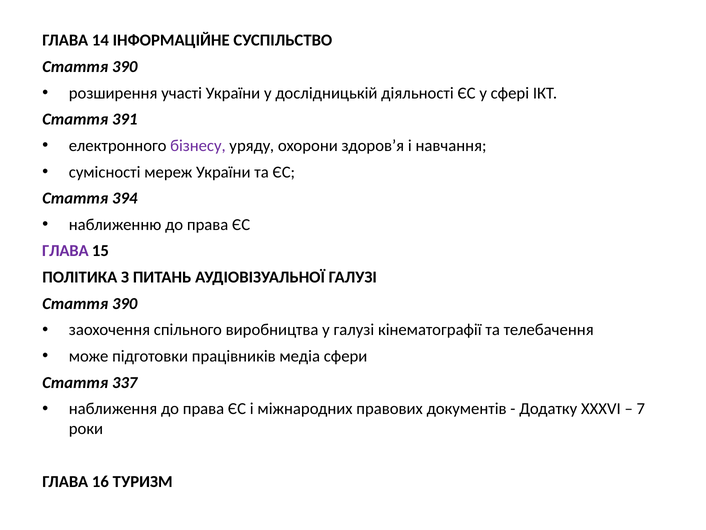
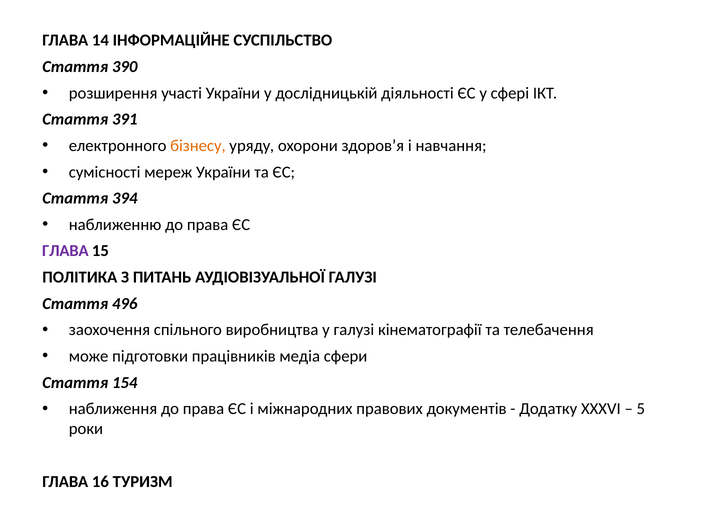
бізнесу colour: purple -> orange
390 at (125, 303): 390 -> 496
337: 337 -> 154
7: 7 -> 5
